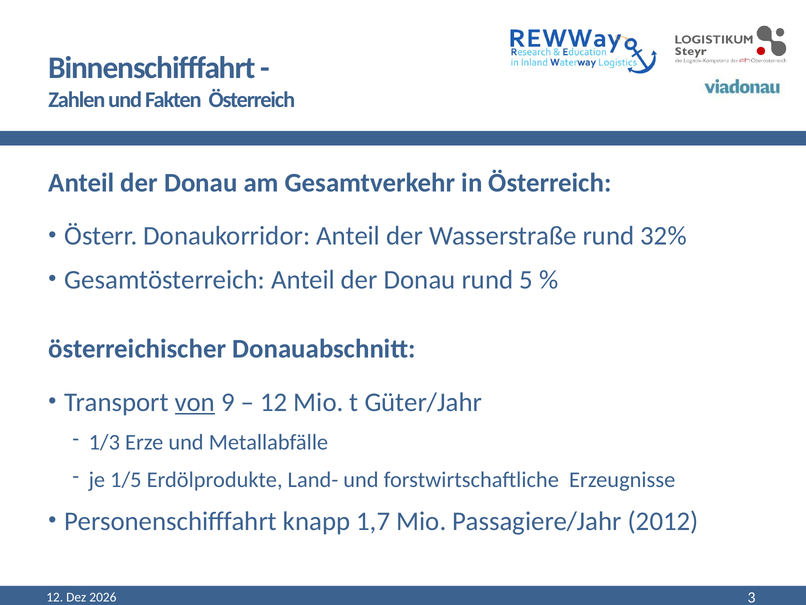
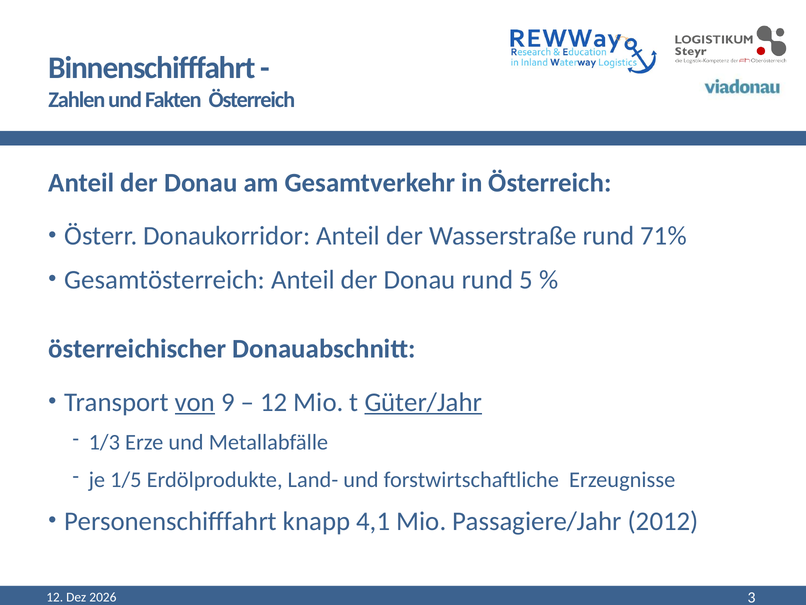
32%: 32% -> 71%
Güter/Jahr underline: none -> present
1,7: 1,7 -> 4,1
